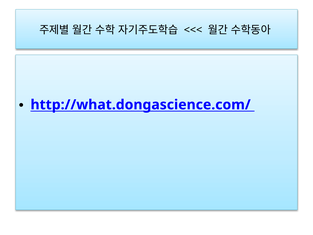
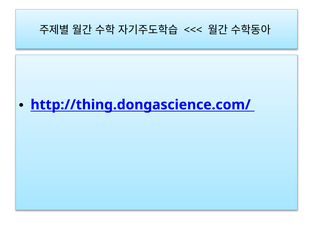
http://what.dongascience.com/: http://what.dongascience.com/ -> http://thing.dongascience.com/
